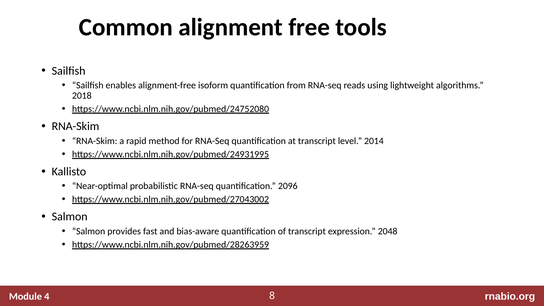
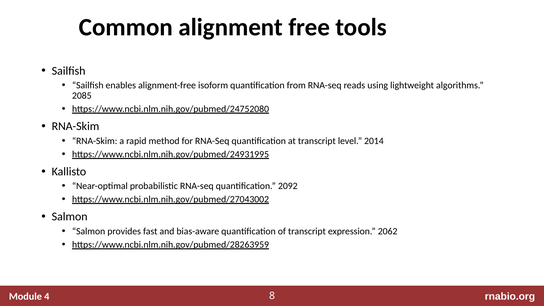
2018: 2018 -> 2085
2096: 2096 -> 2092
2048: 2048 -> 2062
